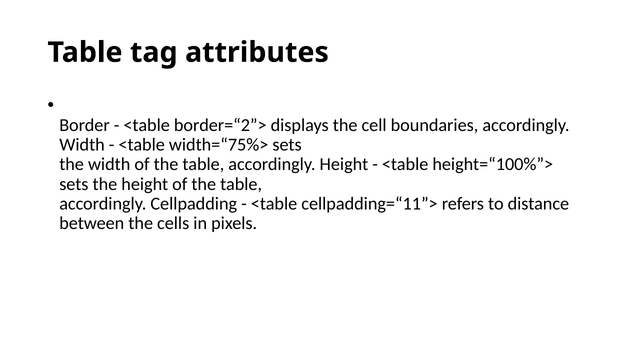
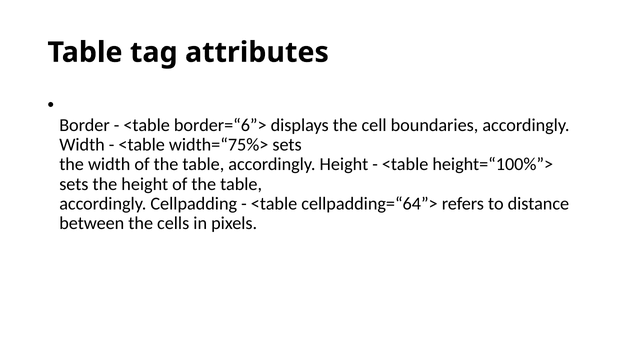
border=“2”>: border=“2”> -> border=“6”>
cellpadding=“11”>: cellpadding=“11”> -> cellpadding=“64”>
